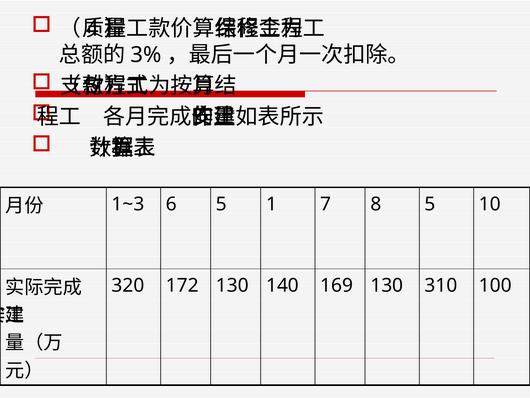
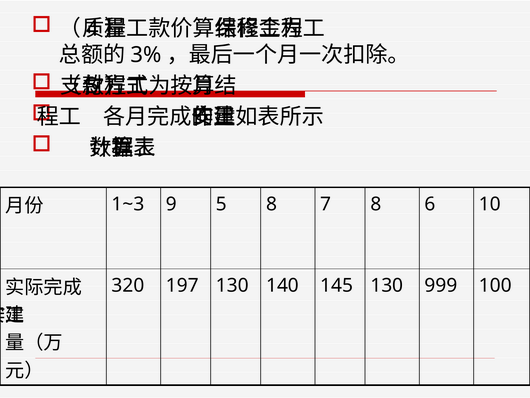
6: 6 -> 9
5 1: 1 -> 8
8 5: 5 -> 6
172: 172 -> 197
169: 169 -> 145
310: 310 -> 999
